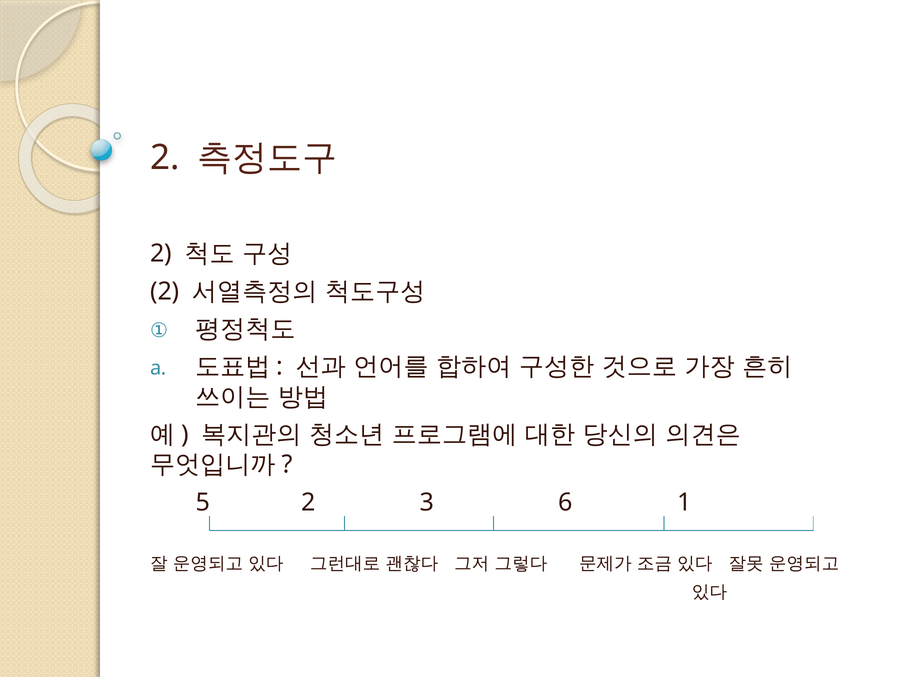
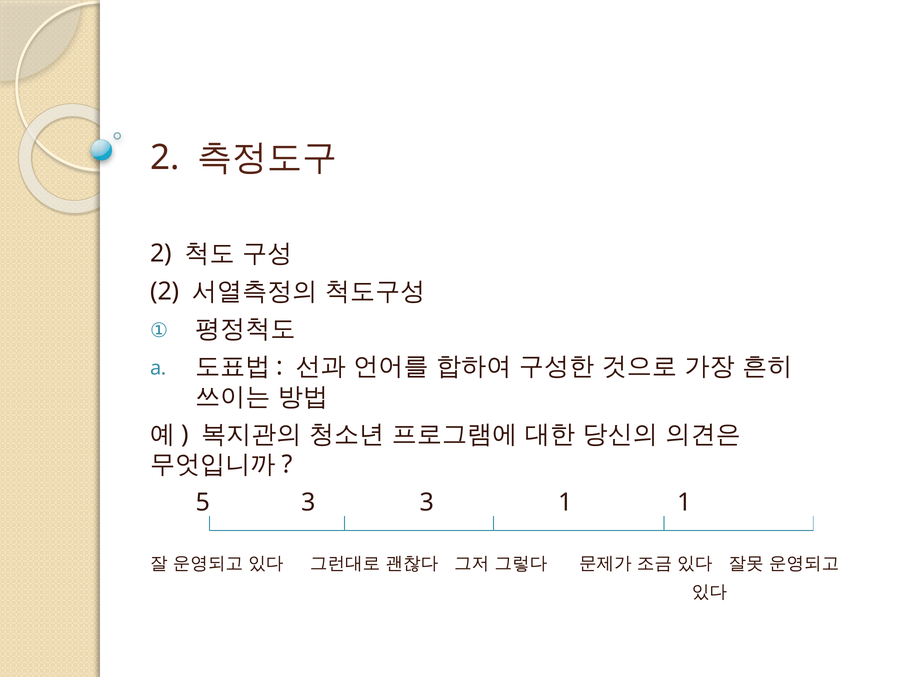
5 2: 2 -> 3
3 6: 6 -> 1
